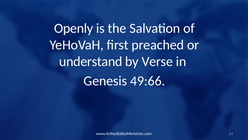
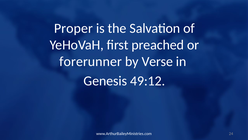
Openly: Openly -> Proper
understand: understand -> forerunner
49:66: 49:66 -> 49:12
